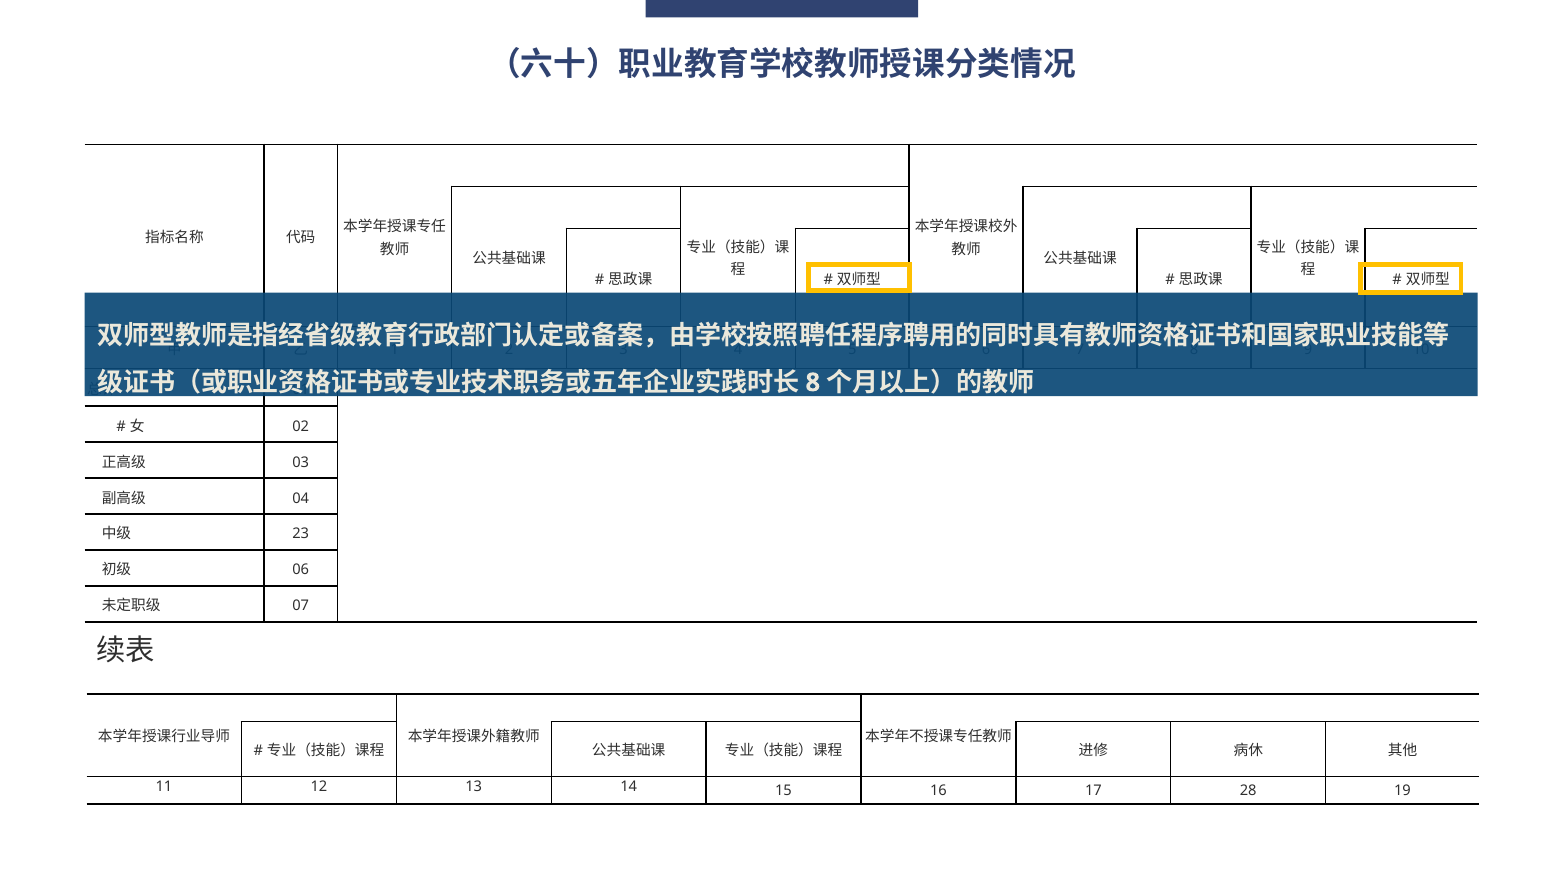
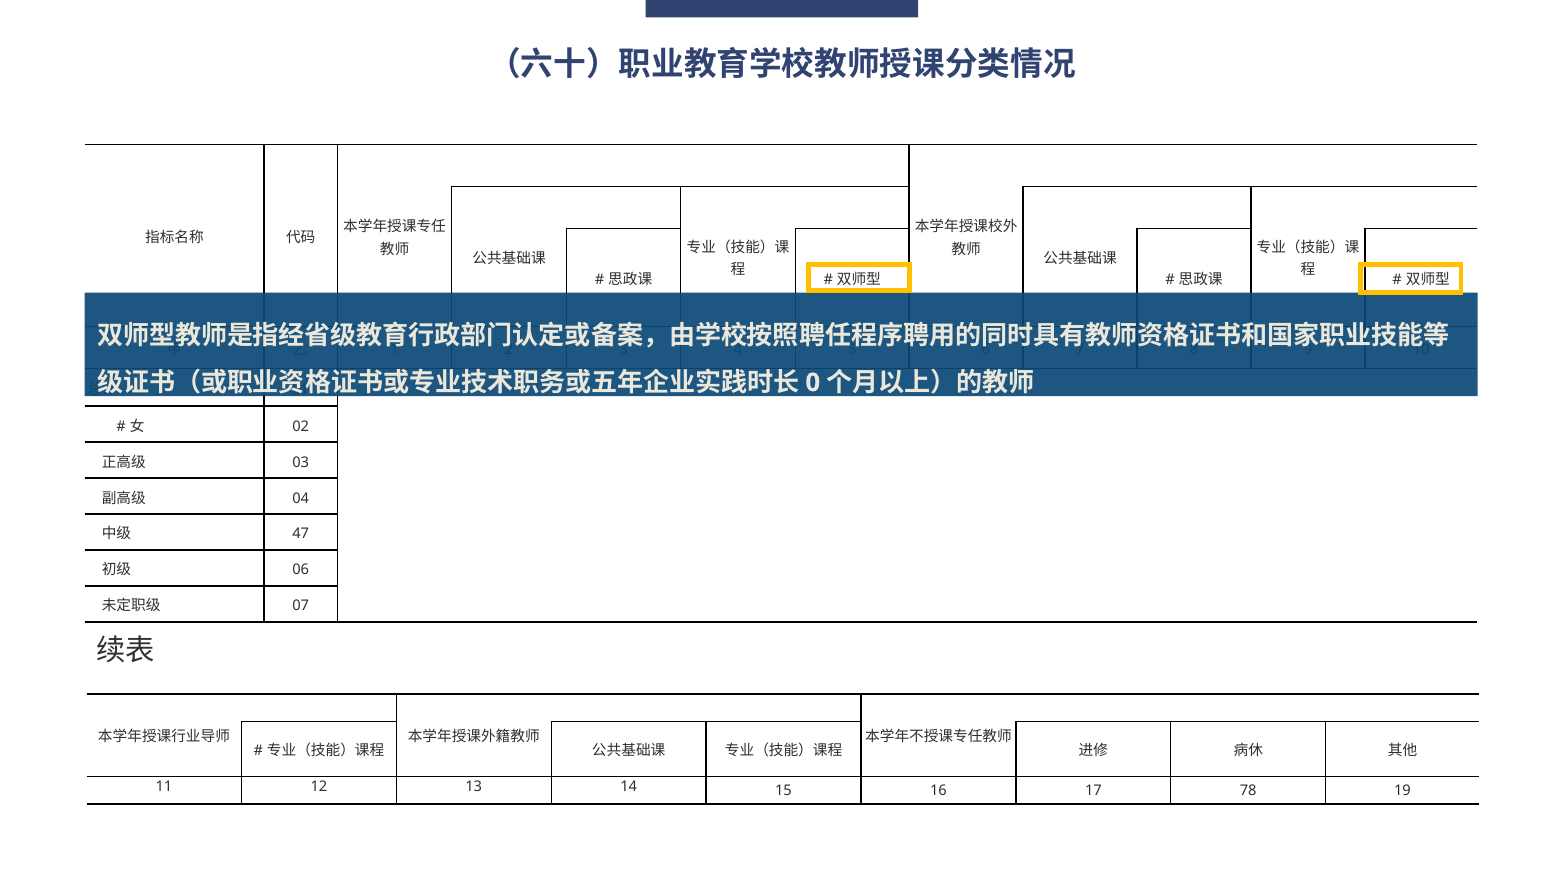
8 at (813, 382): 8 -> 0
23: 23 -> 47
28: 28 -> 78
